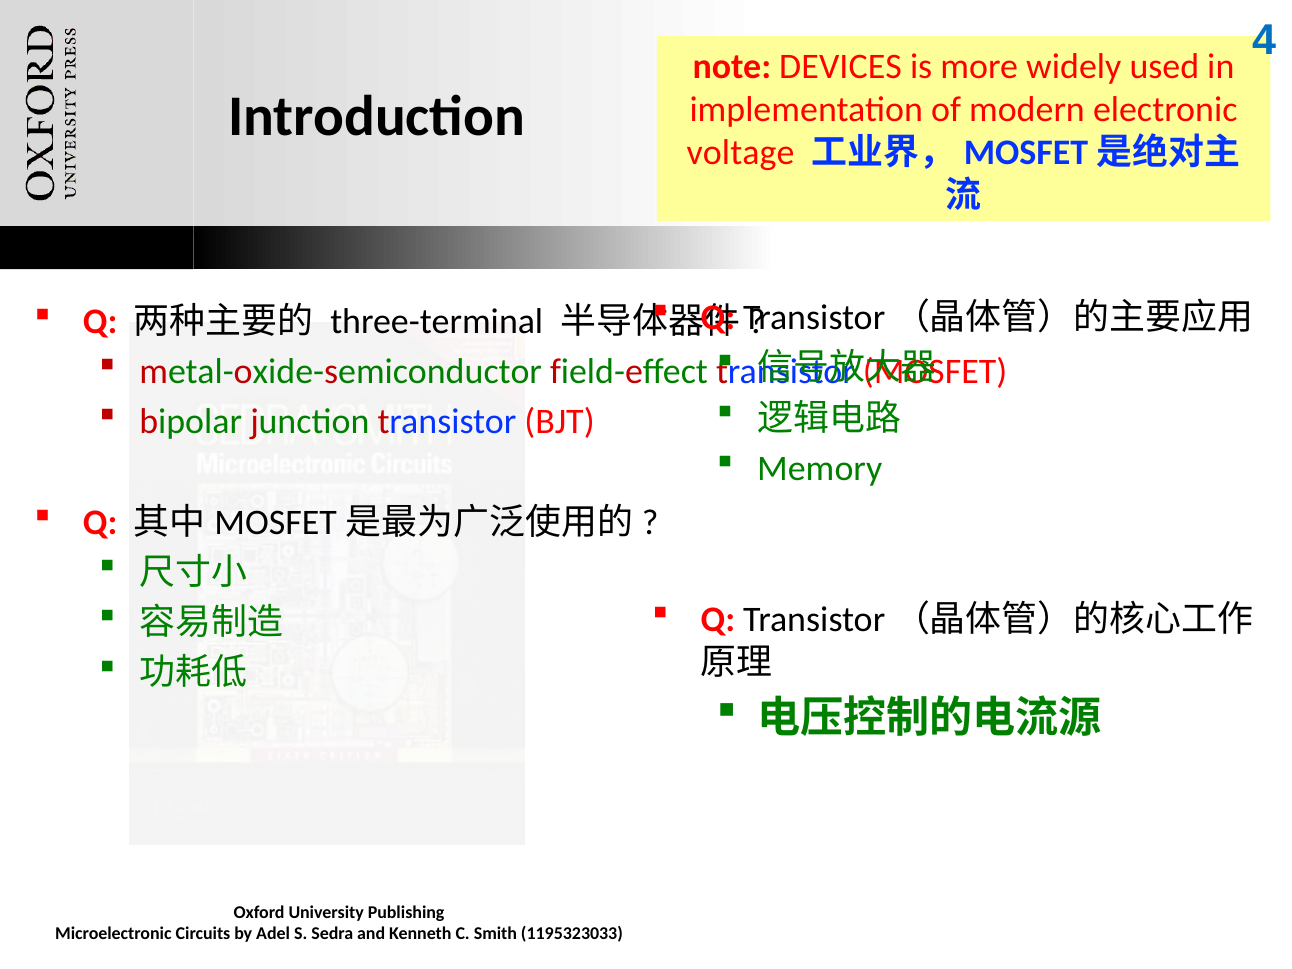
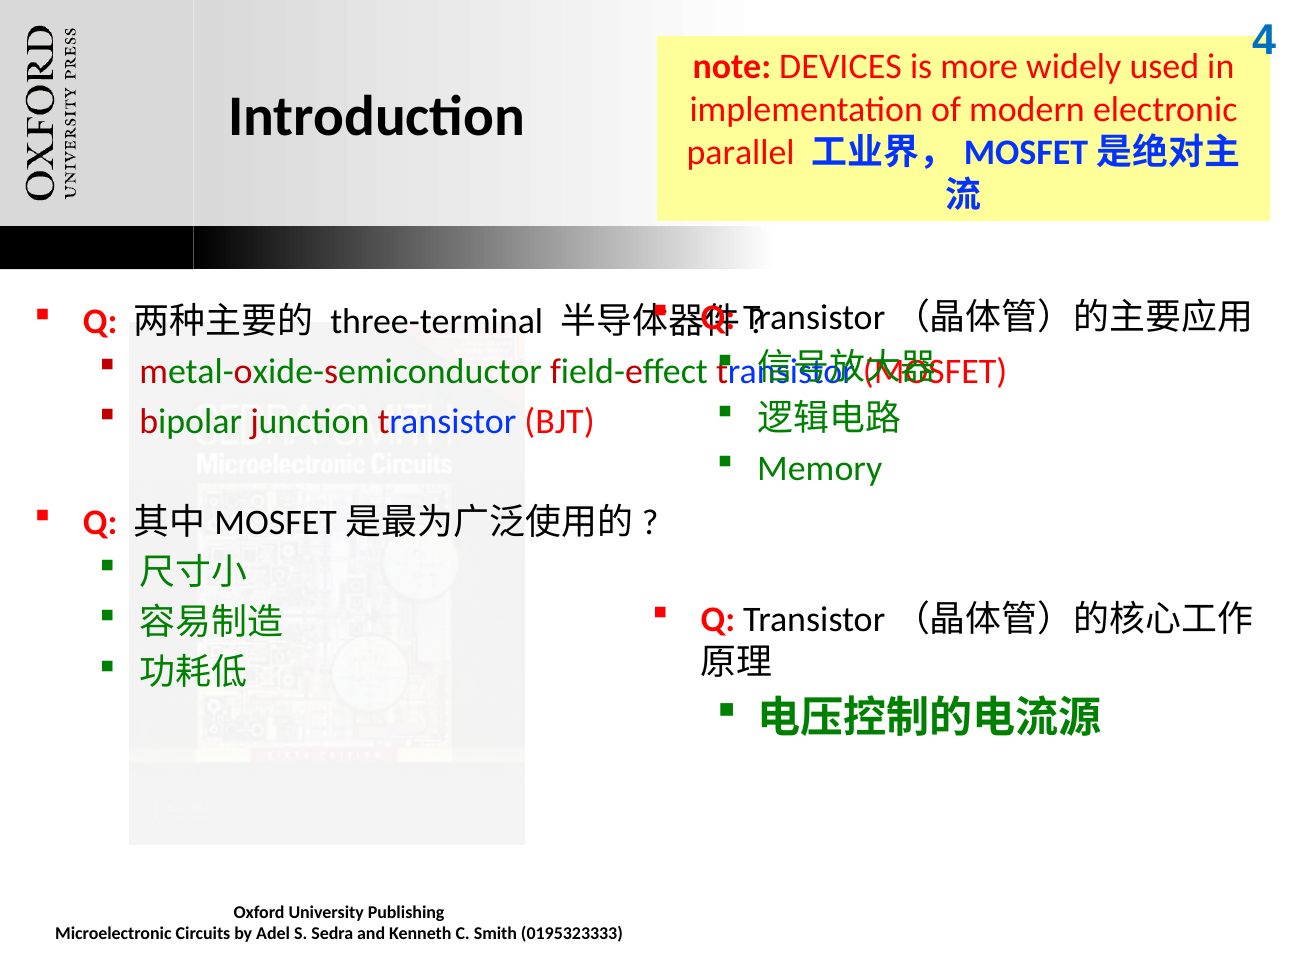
voltage: voltage -> parallel
1195323033: 1195323033 -> 0195323333
